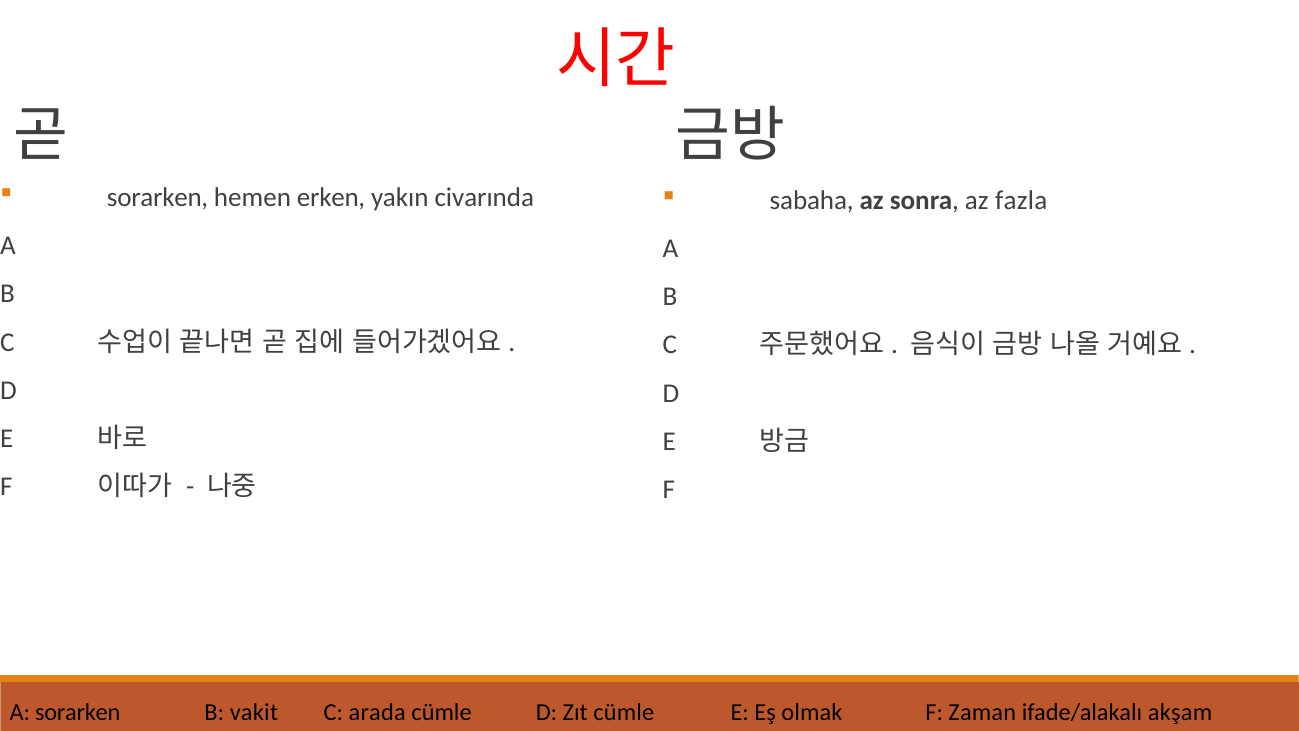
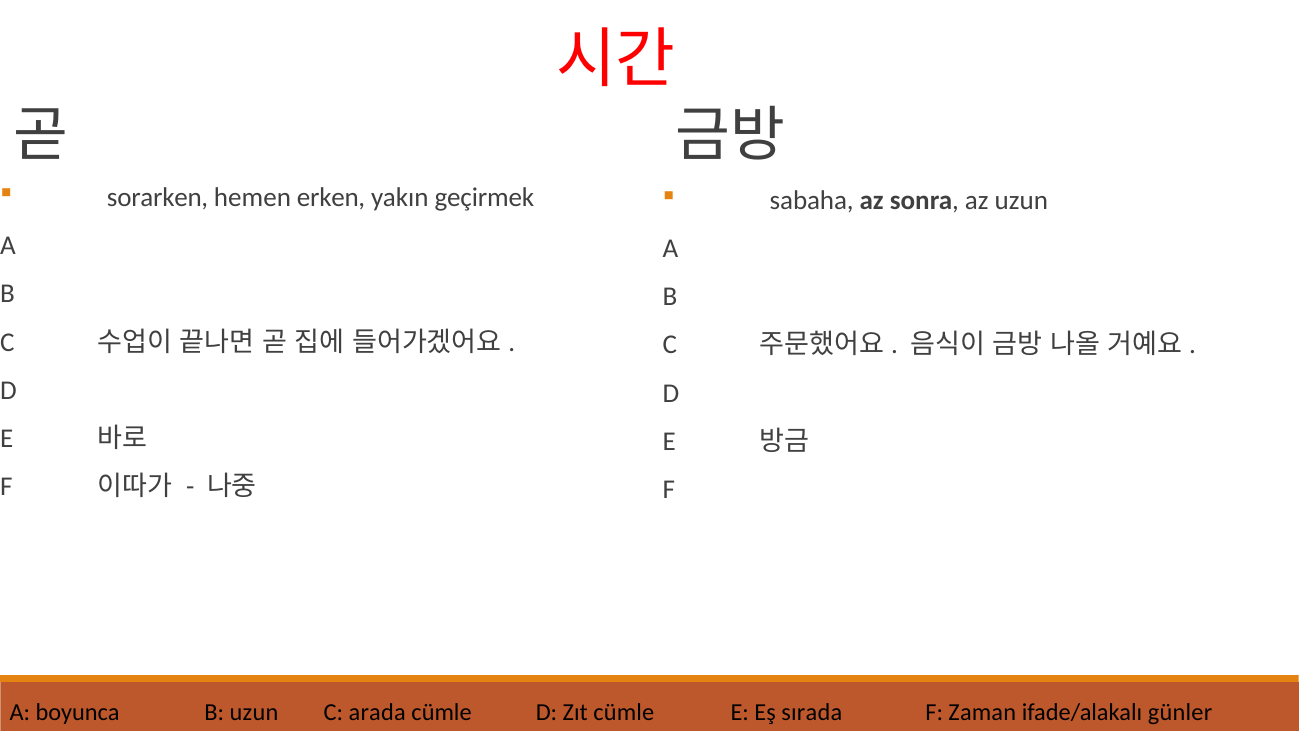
civarında: civarında -> geçirmek
az fazla: fazla -> uzun
A sorarken: sorarken -> boyunca
B vakit: vakit -> uzun
olmak: olmak -> sırada
akşam: akşam -> günler
